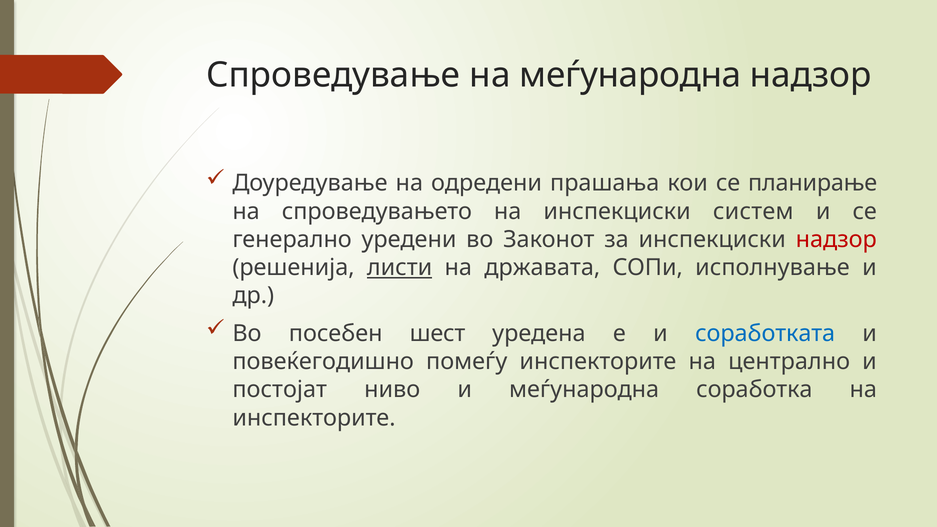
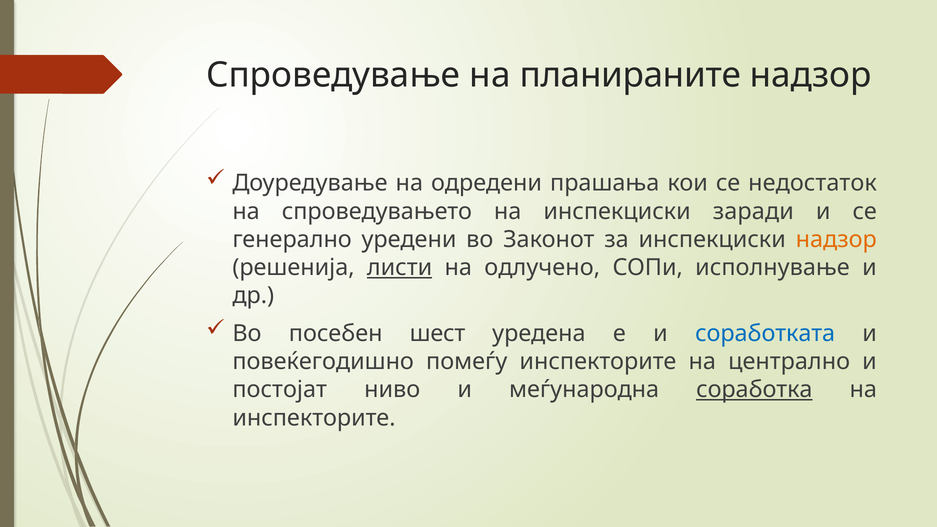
на меѓународна: меѓународна -> планираните
планирање: планирање -> недостаток
систем: систем -> заради
надзор at (836, 239) colour: red -> orange
државата: државата -> одлучено
соработка underline: none -> present
